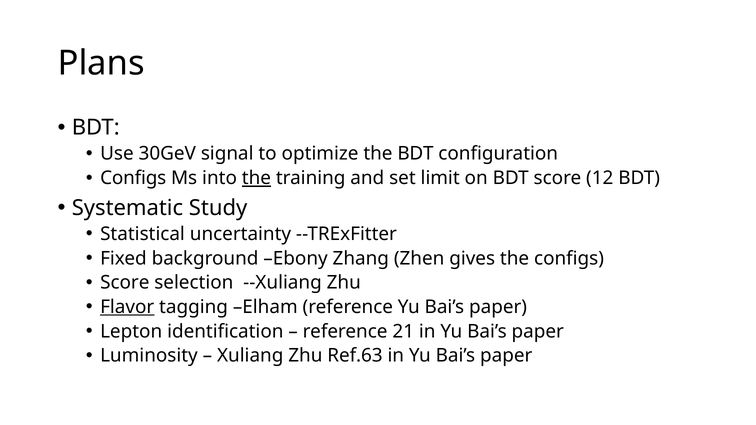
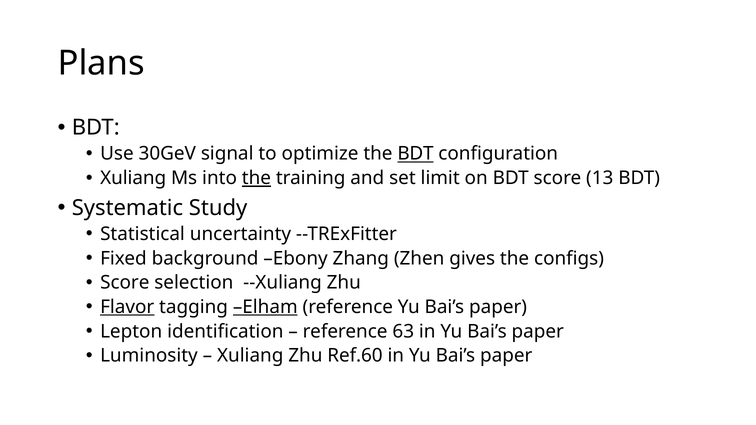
BDT at (416, 154) underline: none -> present
Configs at (133, 178): Configs -> Xuliang
12: 12 -> 13
Elham underline: none -> present
21: 21 -> 63
Ref.63: Ref.63 -> Ref.60
